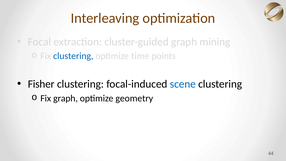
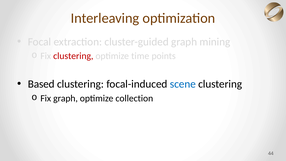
clustering at (73, 56) colour: blue -> red
Fisher: Fisher -> Based
geometry: geometry -> collection
